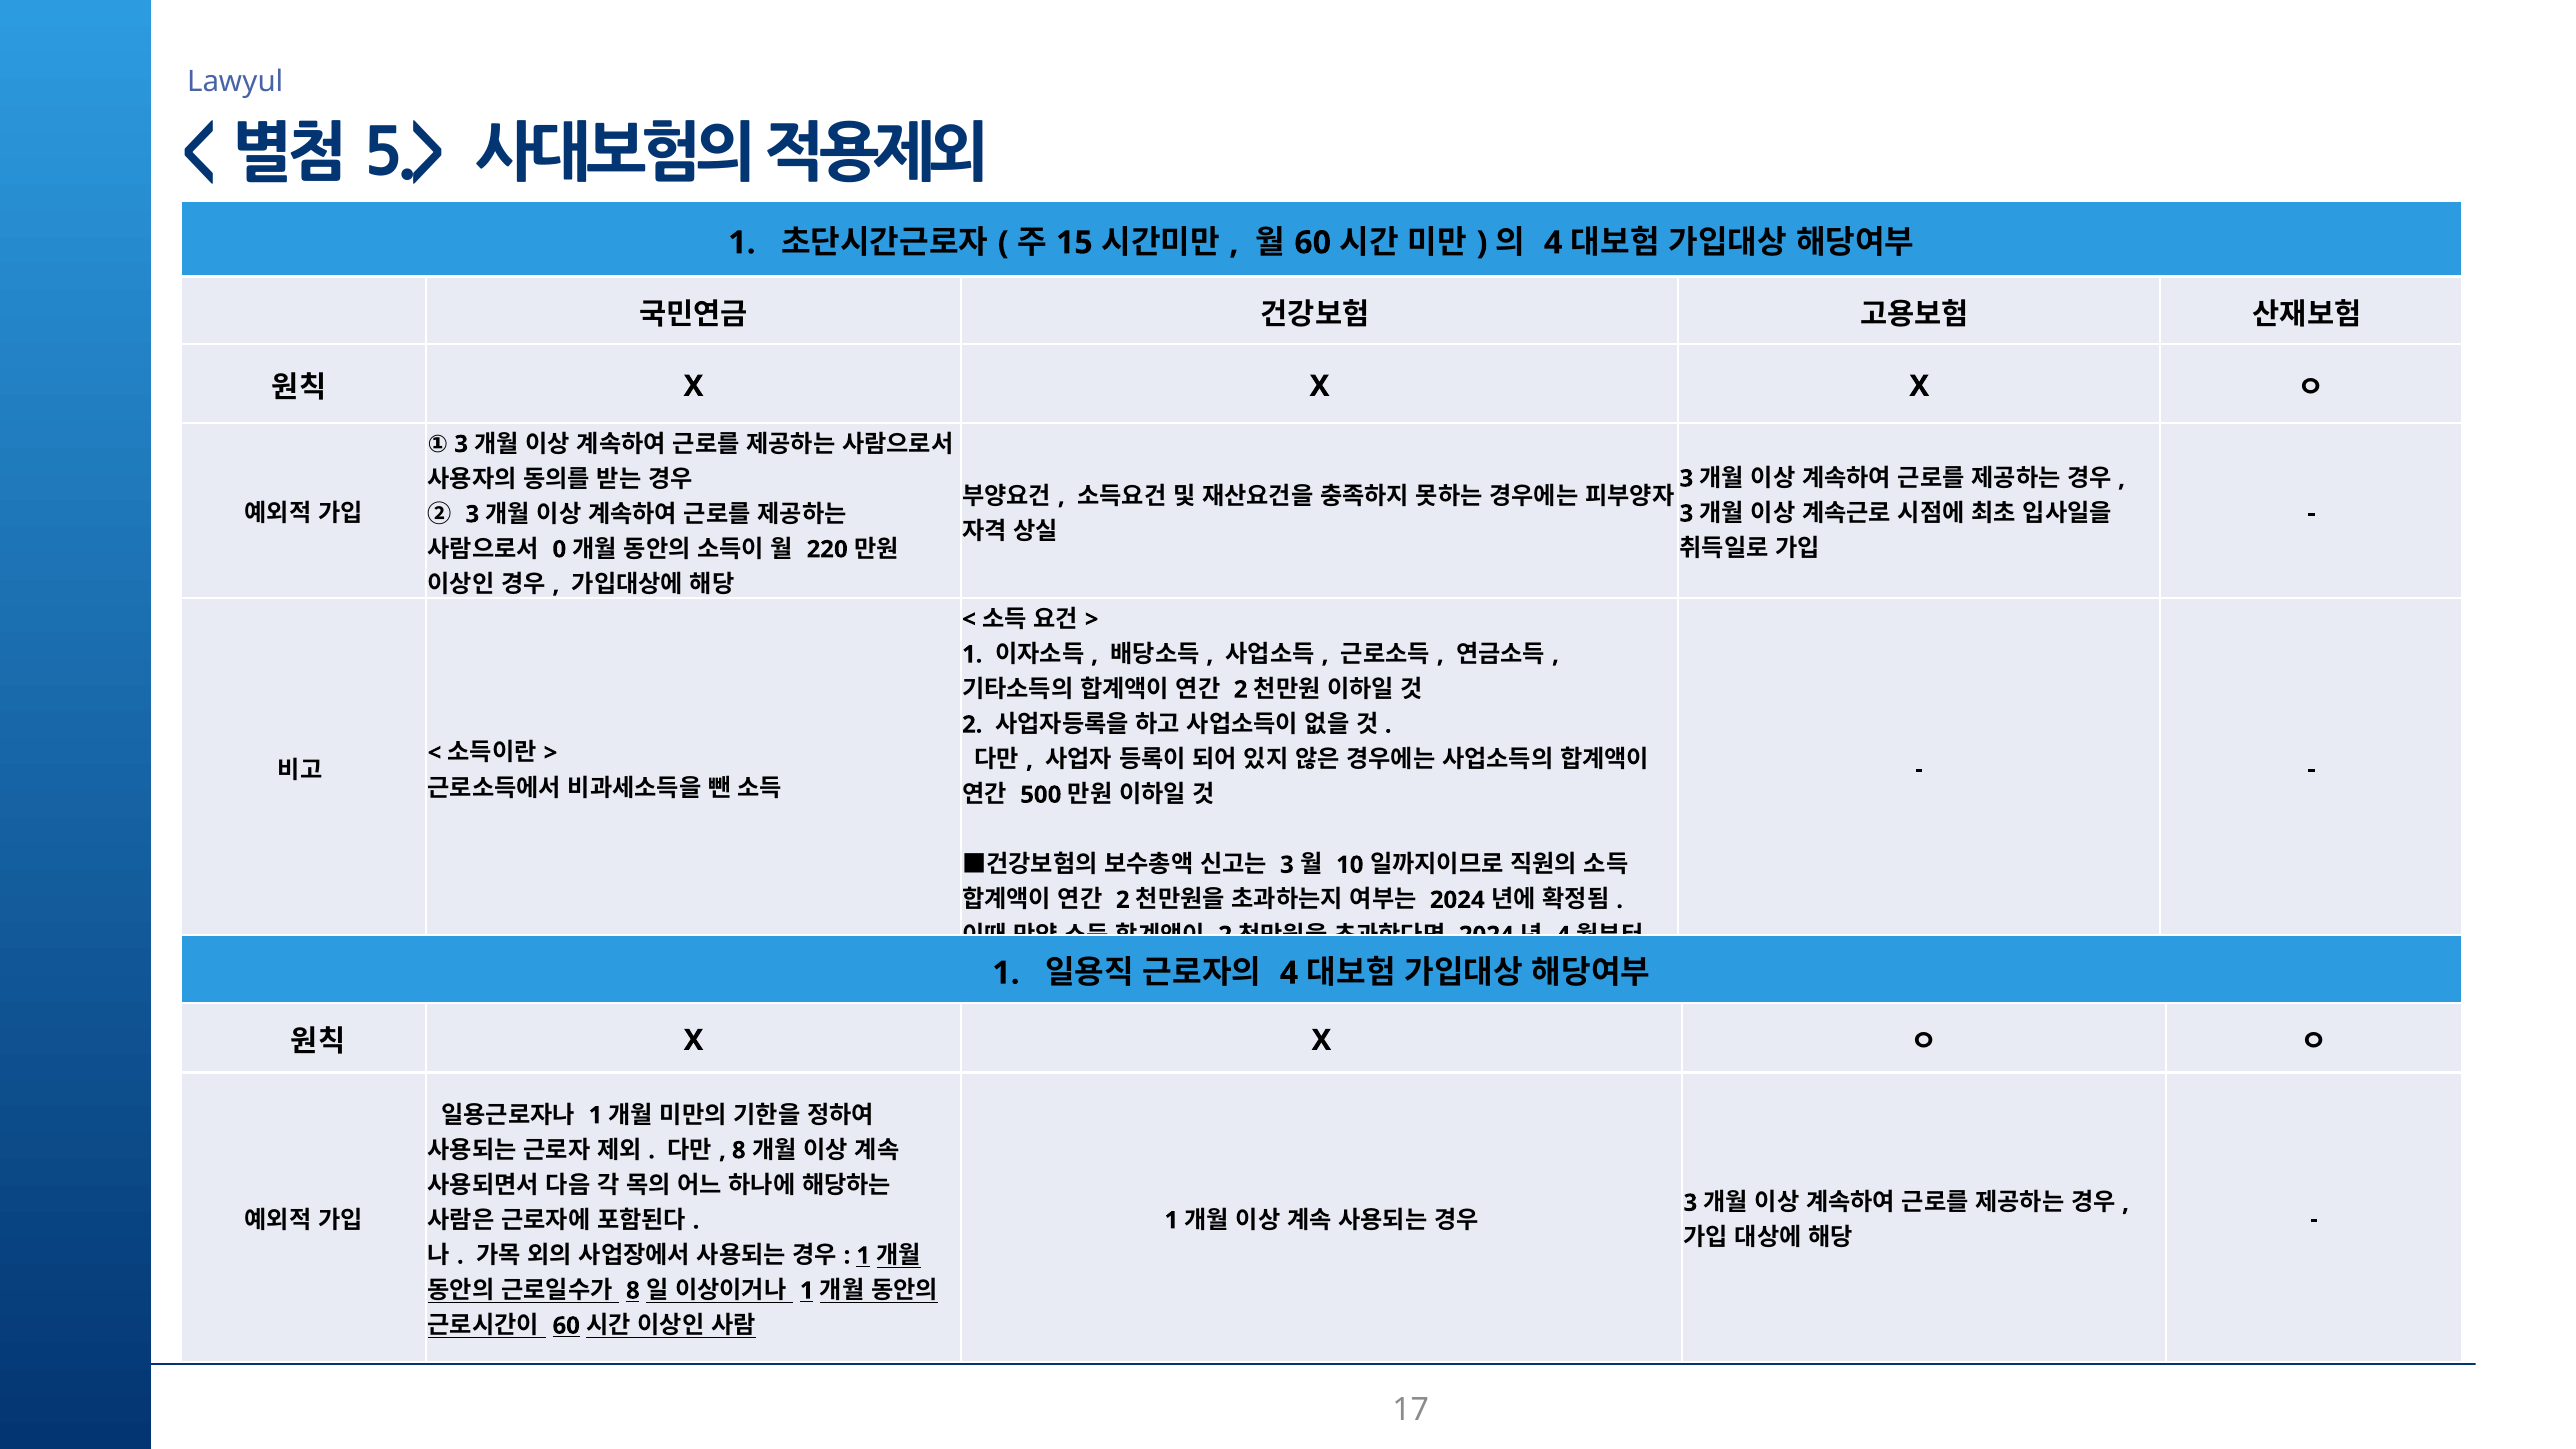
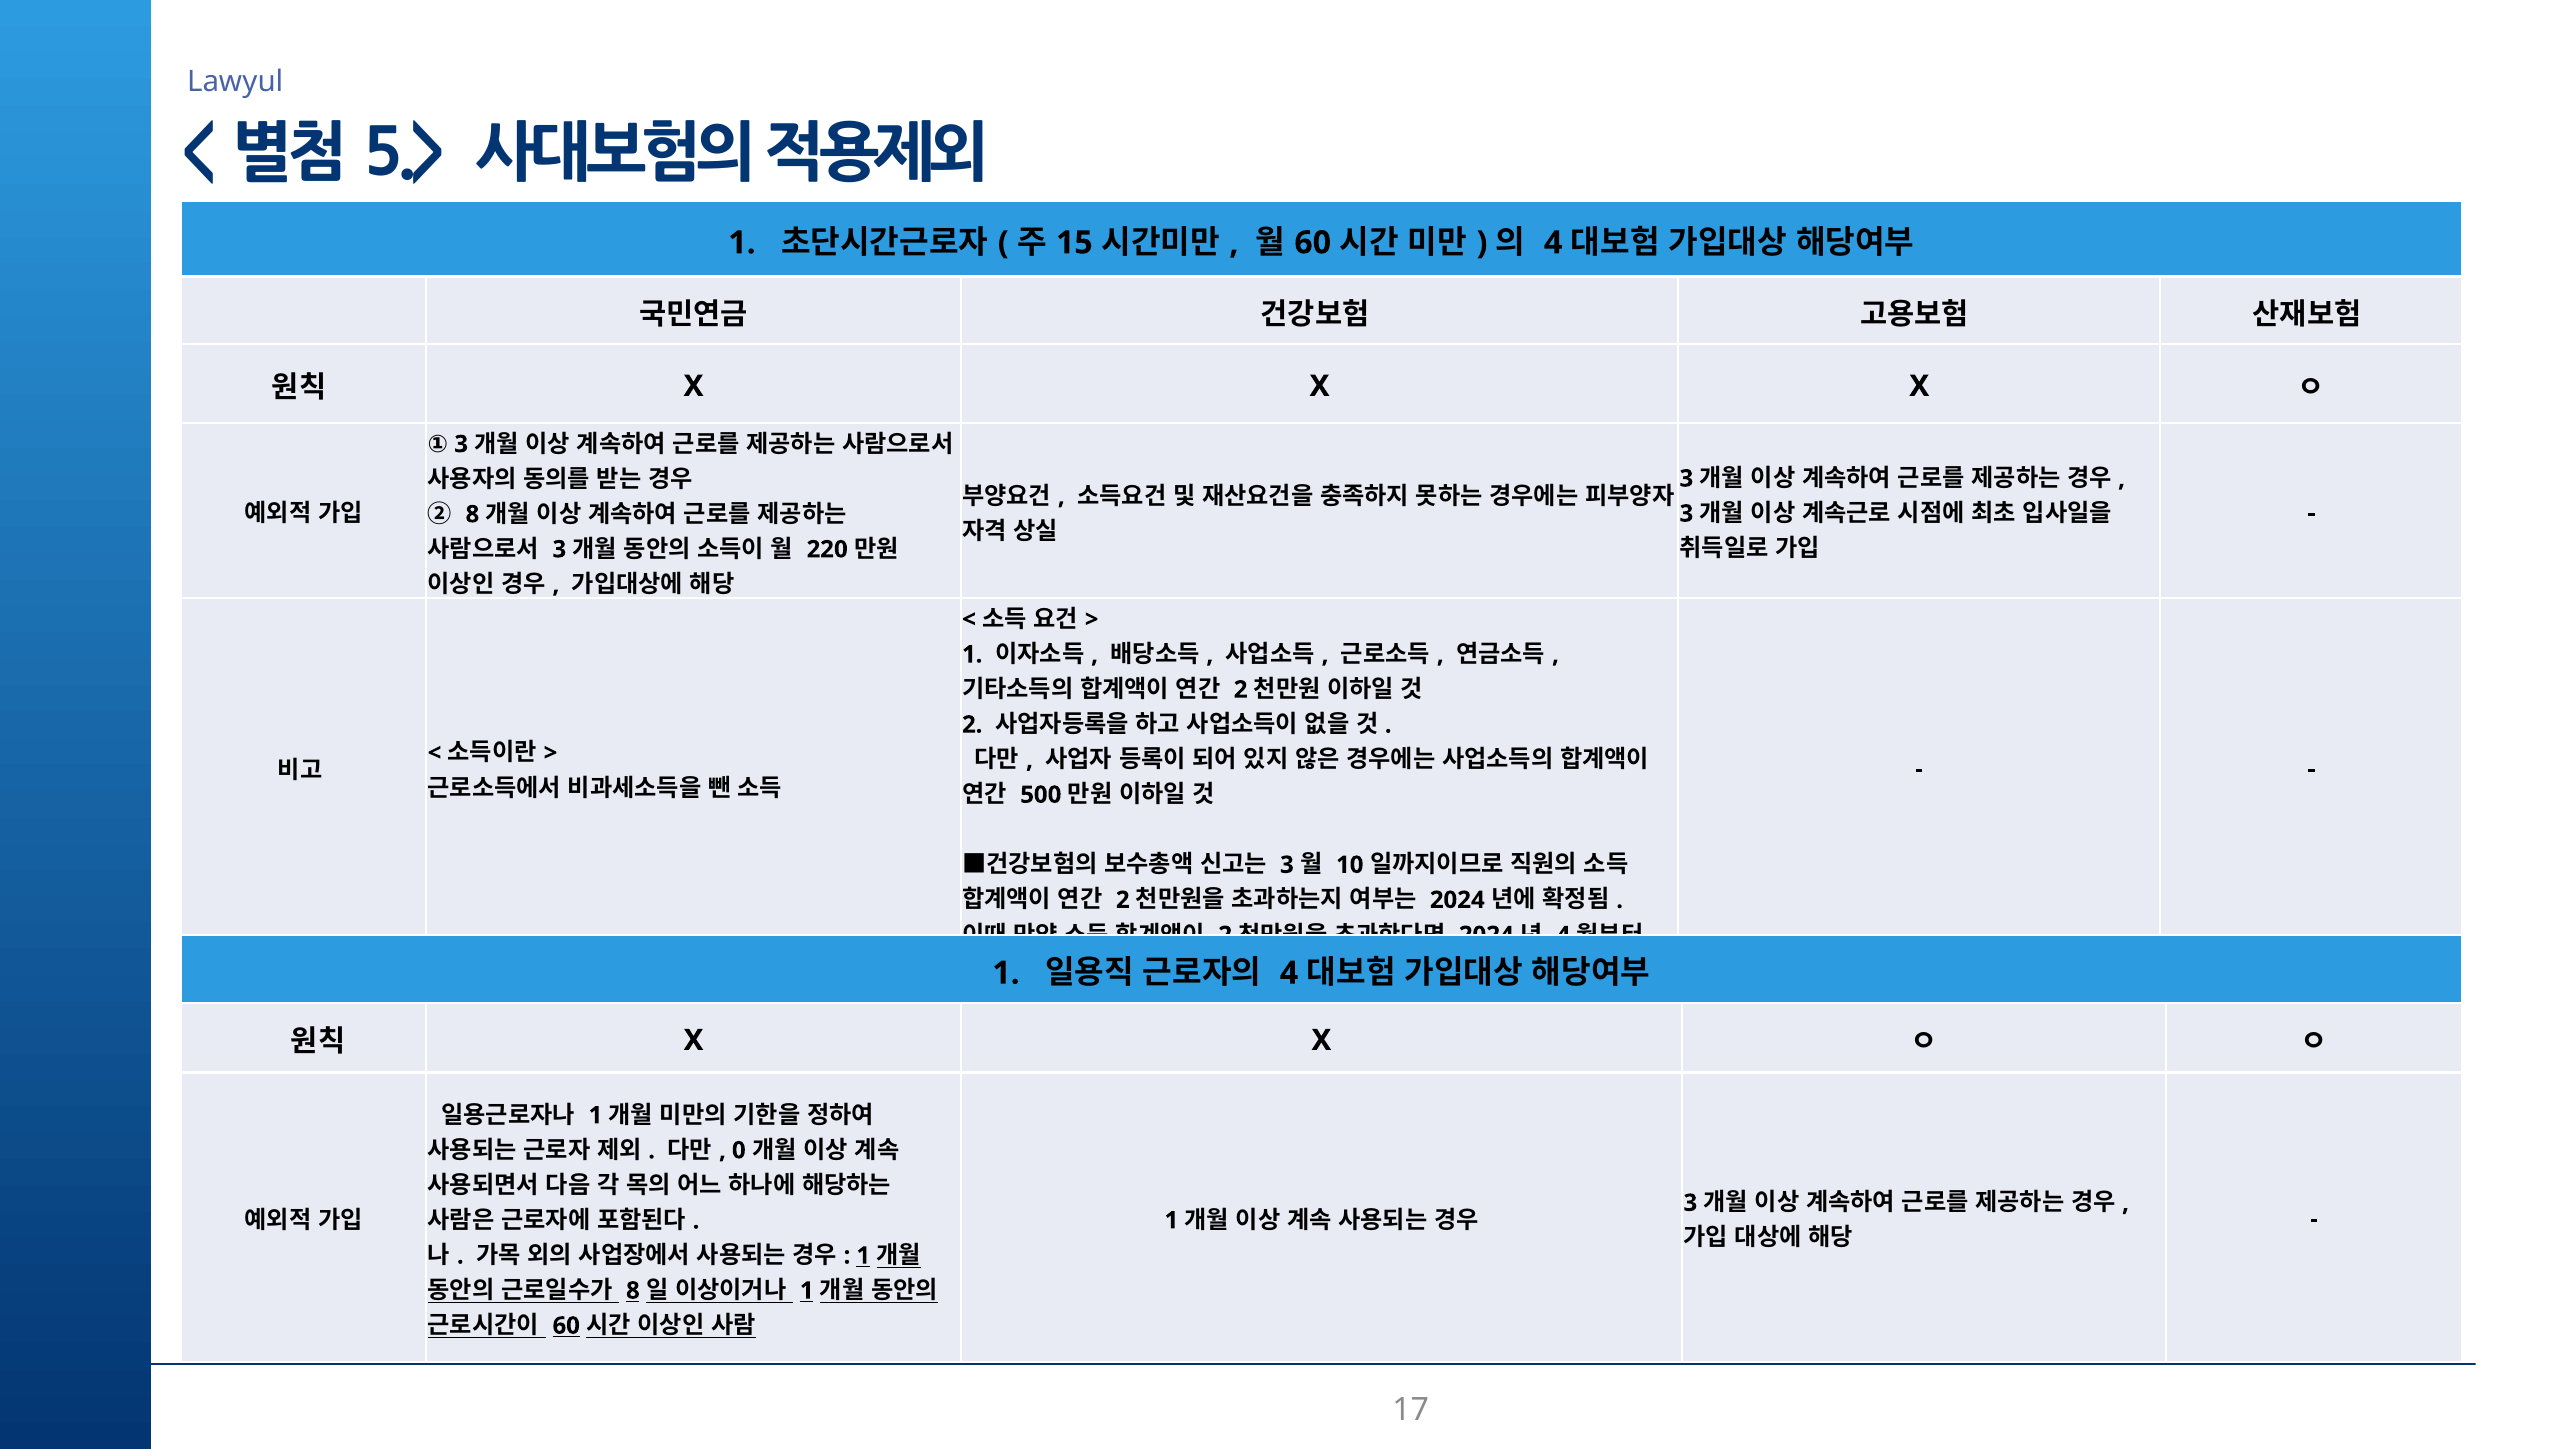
② 3: 3 -> 8
0 at (559, 549): 0 -> 3
8 at (739, 1150): 8 -> 0
